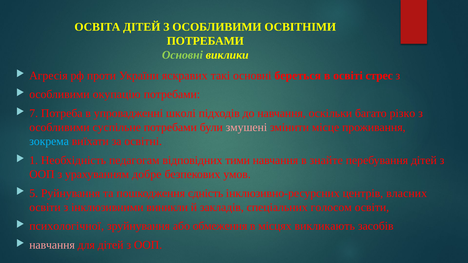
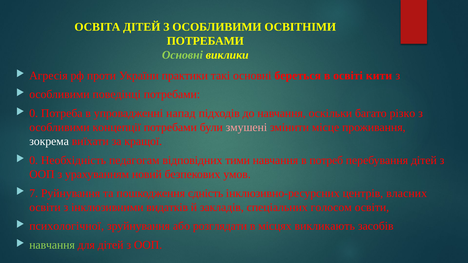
яскравих: яскравих -> практики
стрес: стрес -> кити
окупацію: окупацію -> поведінці
7 at (34, 113): 7 -> 0
школі: школі -> напад
суспільне: суспільне -> концепції
зокрема colour: light blue -> white
освітні: освітні -> кращої
1 at (34, 160): 1 -> 0
знайте: знайте -> потреб
добре: добре -> новий
5: 5 -> 7
виникли: виникли -> видатків
обмеження: обмеження -> розглядати
навчання at (52, 245) colour: pink -> light green
